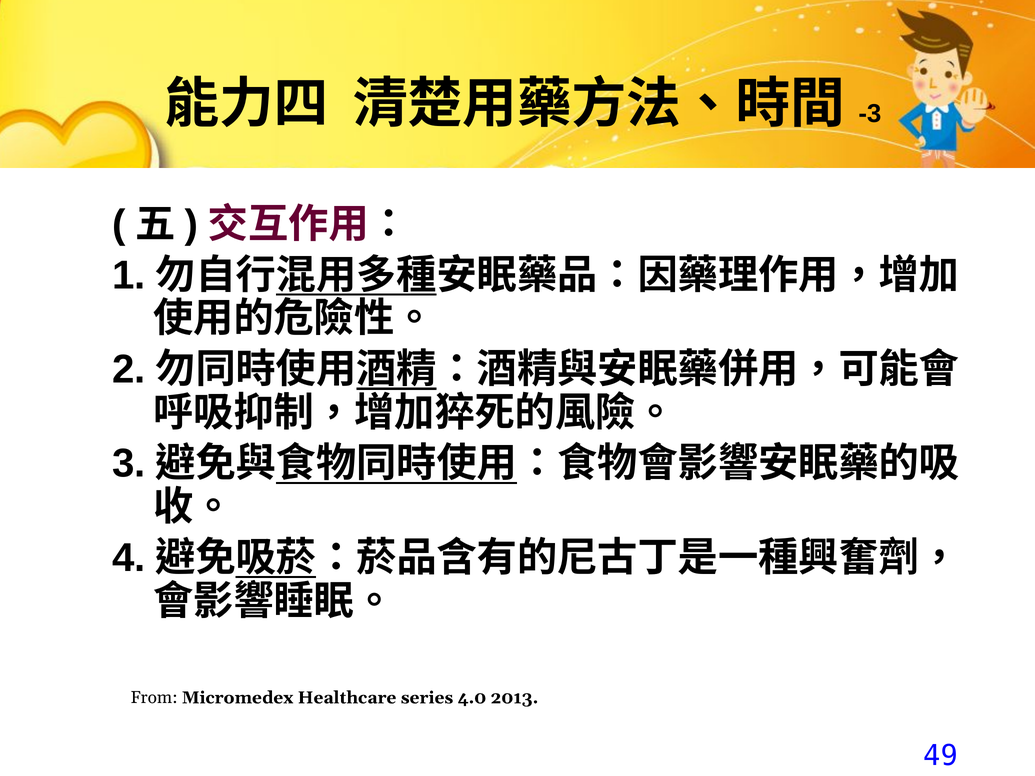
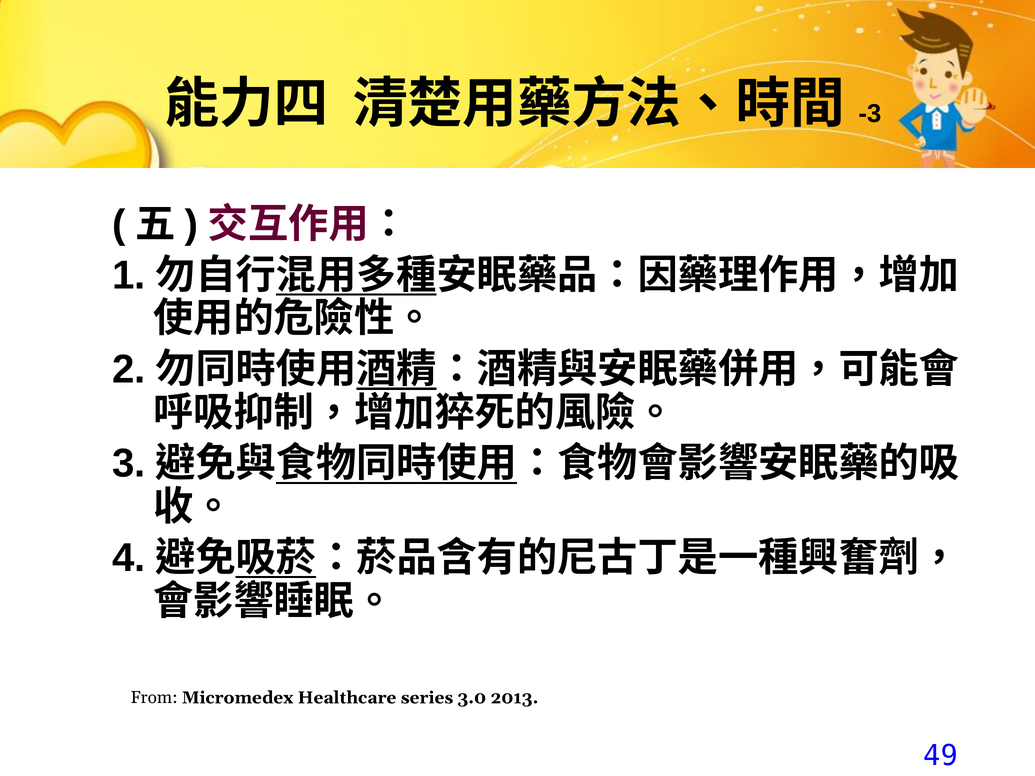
4.0: 4.0 -> 3.0
